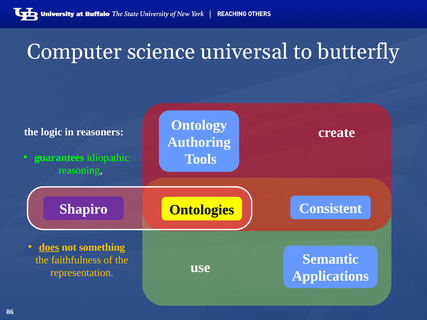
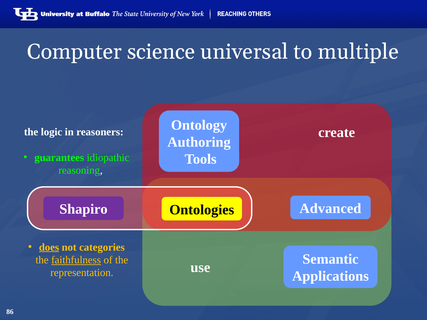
butterfly: butterfly -> multiple
Consistent: Consistent -> Advanced
something: something -> categories
faithfulness underline: none -> present
